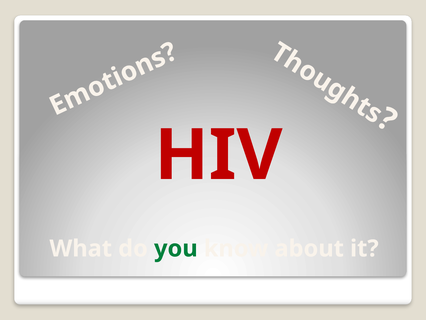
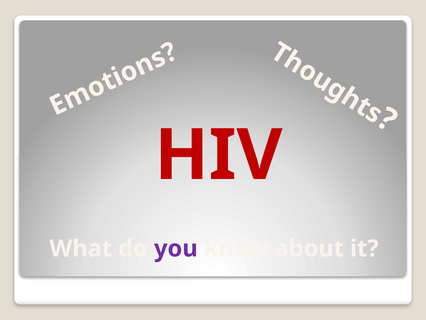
you colour: green -> purple
